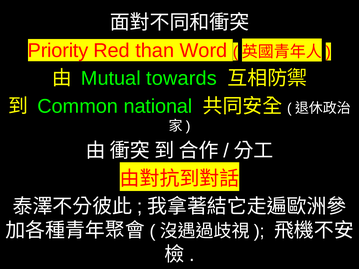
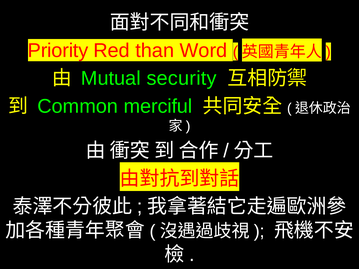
towards: towards -> security
national: national -> merciful
